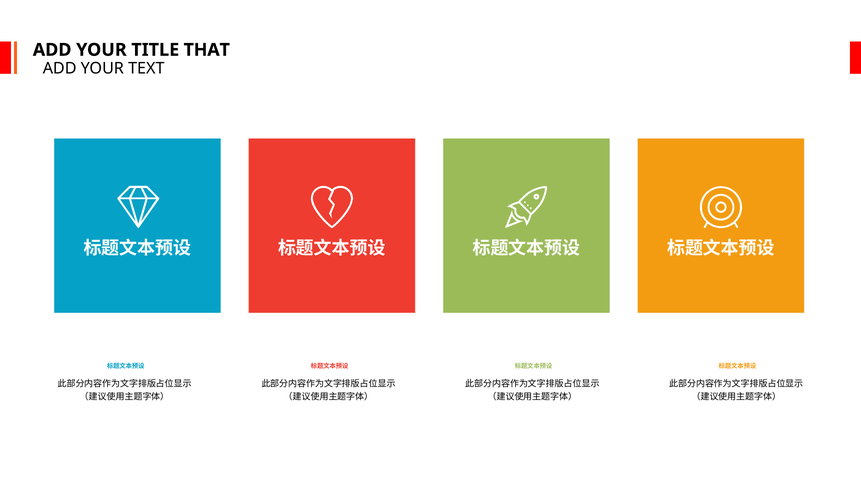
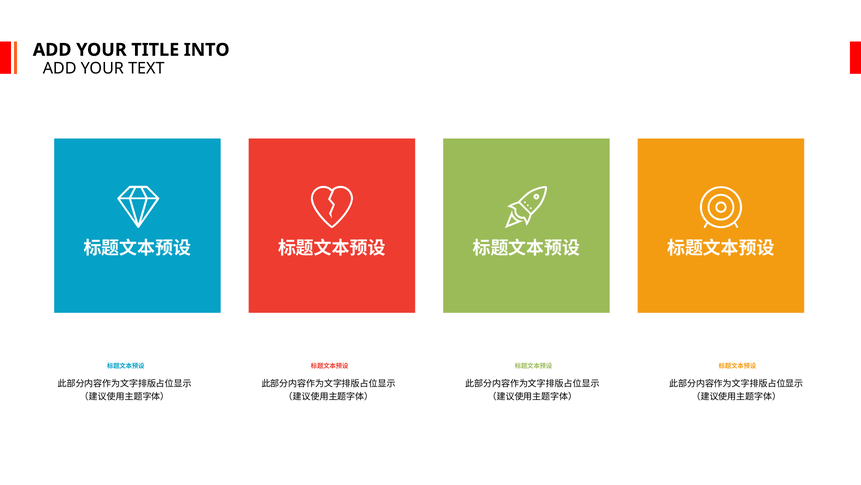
THAT: THAT -> INTO
